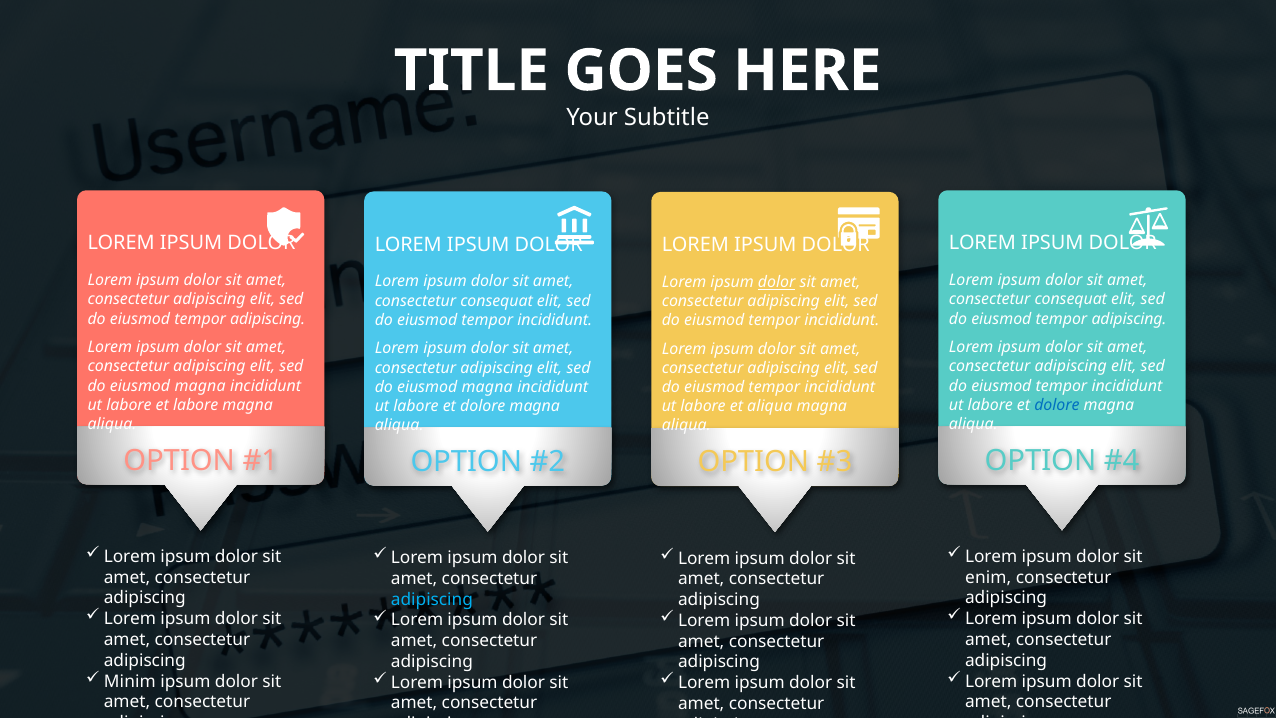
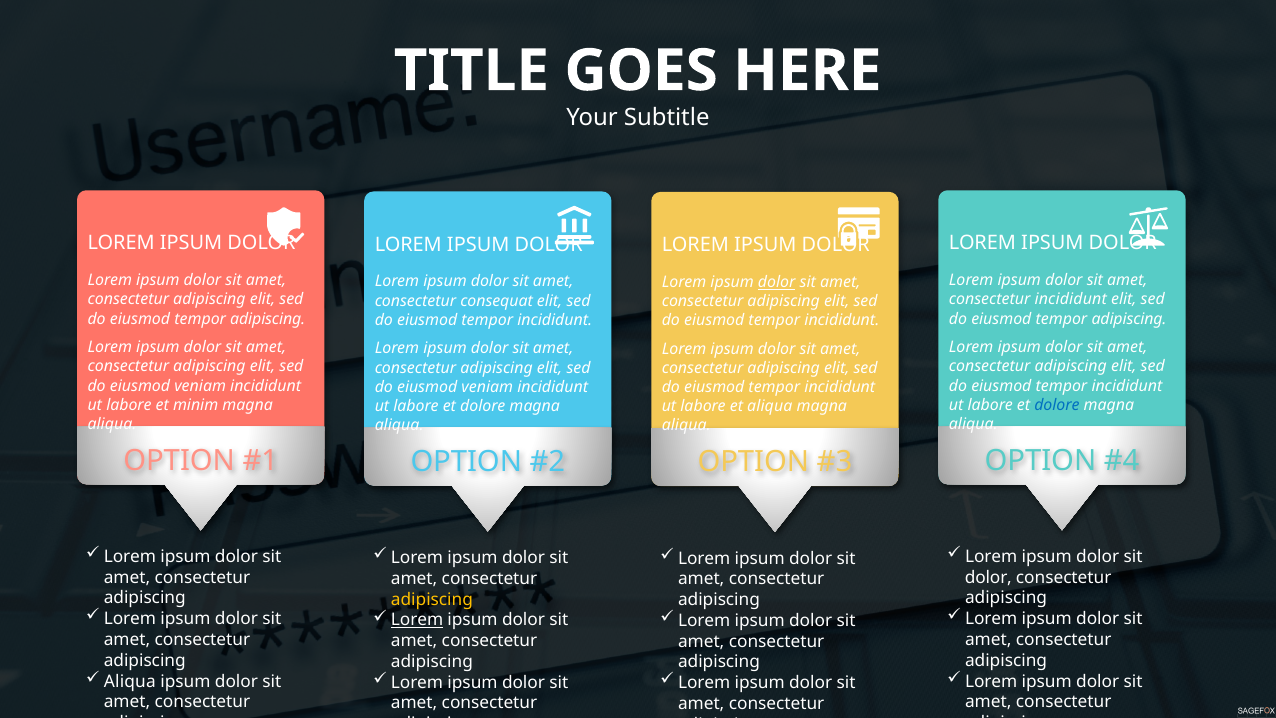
consequat at (1071, 300): consequat -> incididunt
magna at (200, 386): magna -> veniam
magna at (487, 387): magna -> veniam
et labore: labore -> minim
enim at (988, 577): enim -> dolor
adipiscing at (432, 599) colour: light blue -> yellow
Lorem at (417, 620) underline: none -> present
Minim at (130, 681): Minim -> Aliqua
